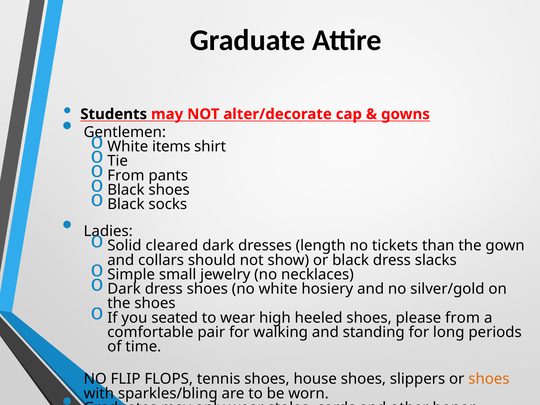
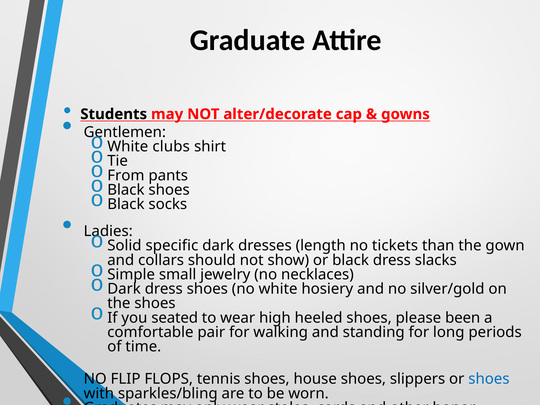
items: items -> clubs
cleared: cleared -> specific
please from: from -> been
shoes at (489, 379) colour: orange -> blue
